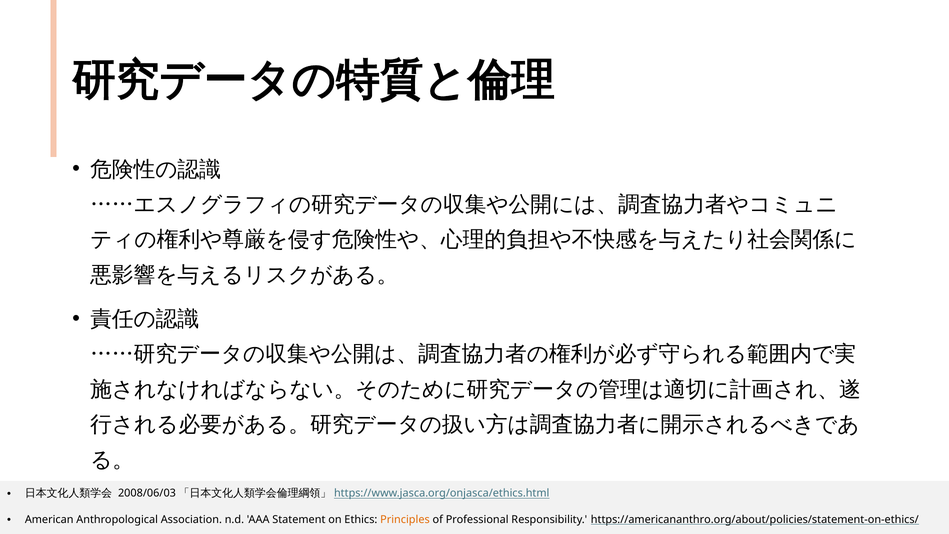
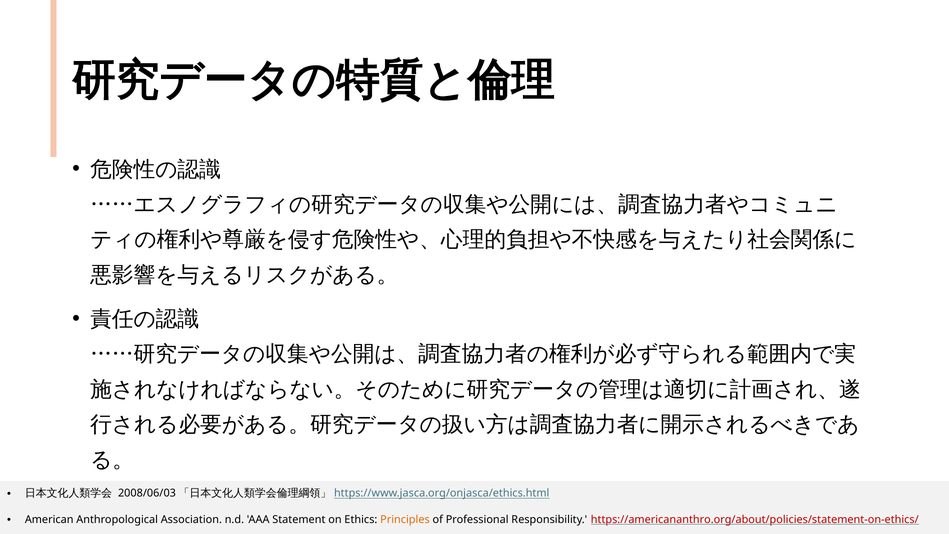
https://americananthro.org/about/policies/statement-on-ethics/ colour: black -> red
